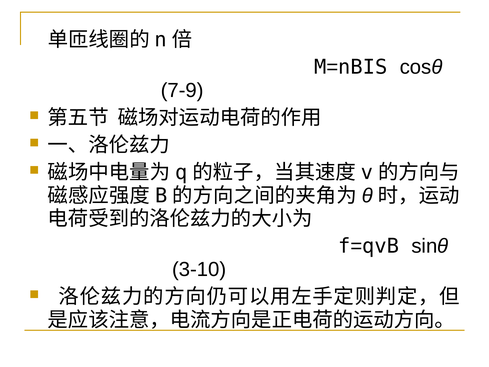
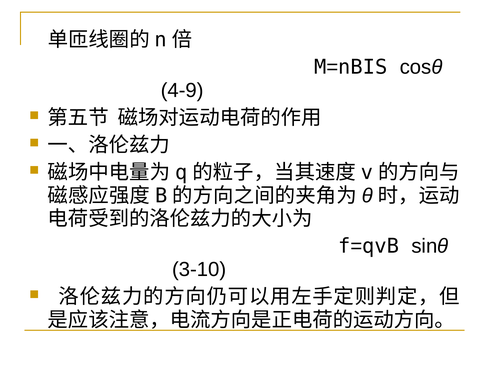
7-9: 7-9 -> 4-9
